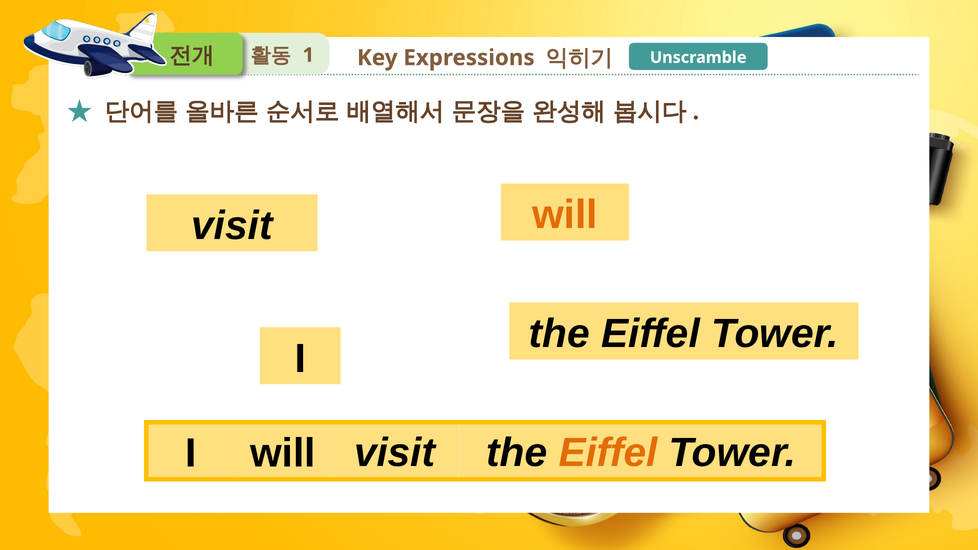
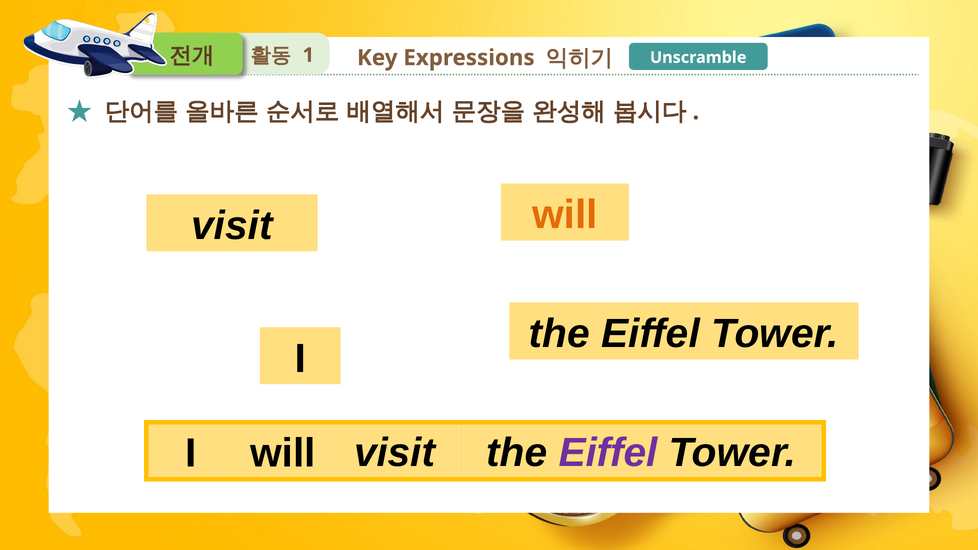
Eiffel at (608, 453) colour: orange -> purple
